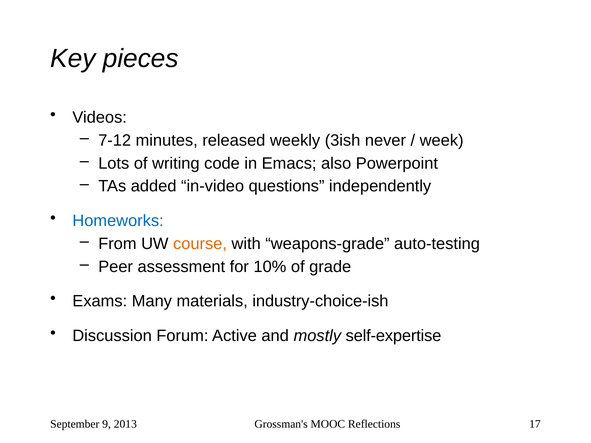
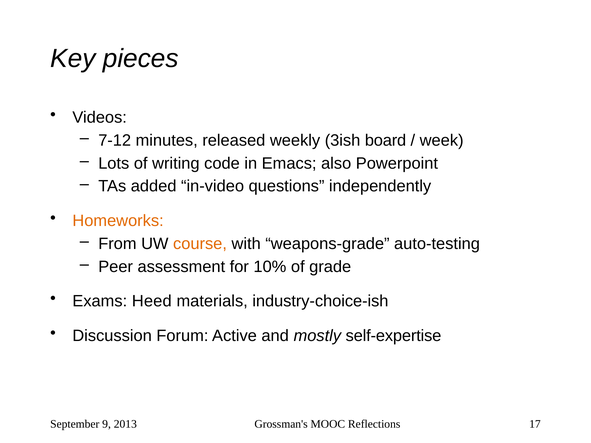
never: never -> board
Homeworks colour: blue -> orange
Many: Many -> Heed
